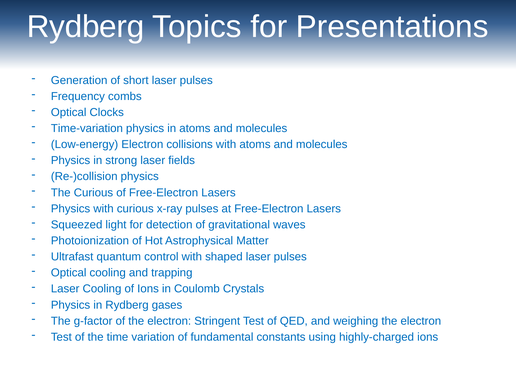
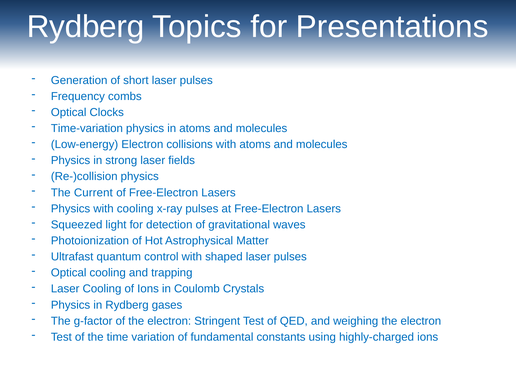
The Curious: Curious -> Current
with curious: curious -> cooling
